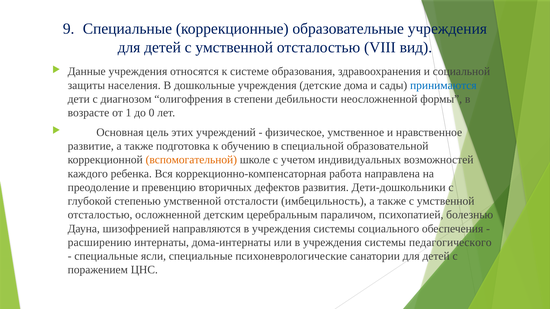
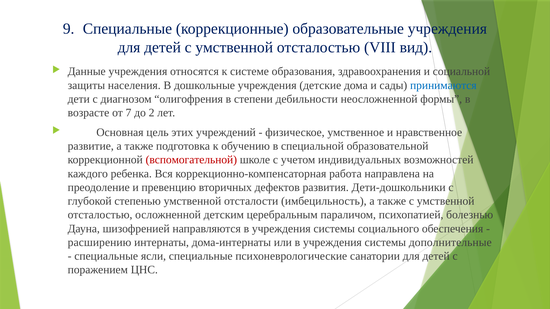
1: 1 -> 7
0: 0 -> 2
вспомогательной colour: orange -> red
педагогического: педагогического -> дополнительные
